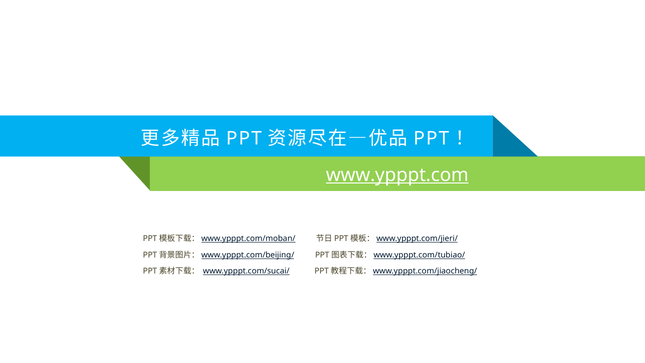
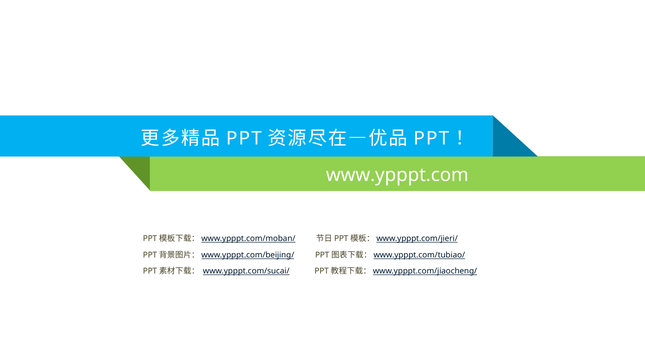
www.ypppt.com underline: present -> none
